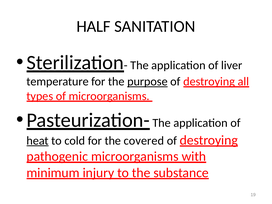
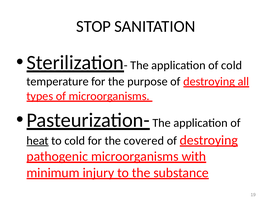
HALF: HALF -> STOP
of liver: liver -> cold
purpose underline: present -> none
